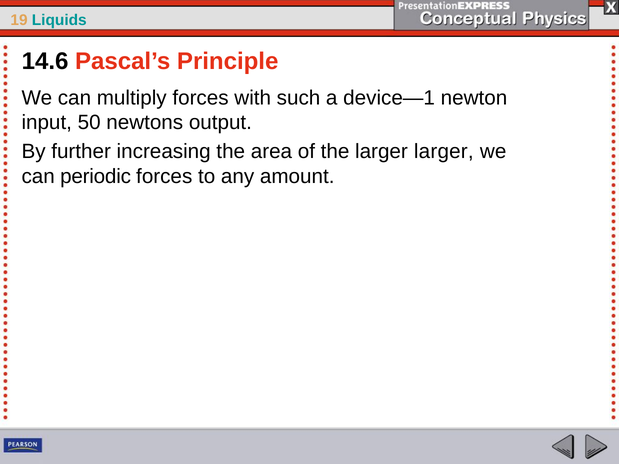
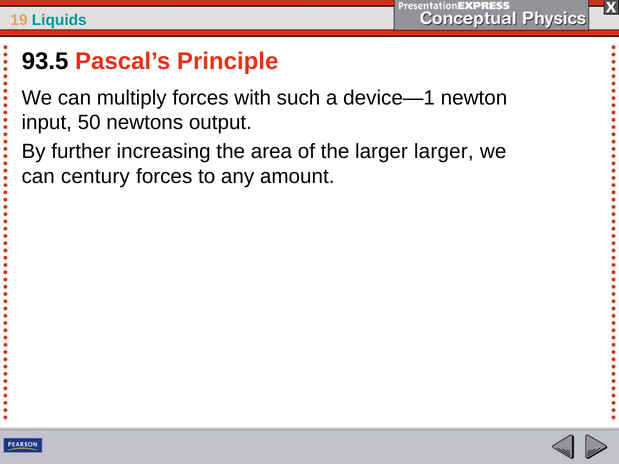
14.6: 14.6 -> 93.5
periodic: periodic -> century
